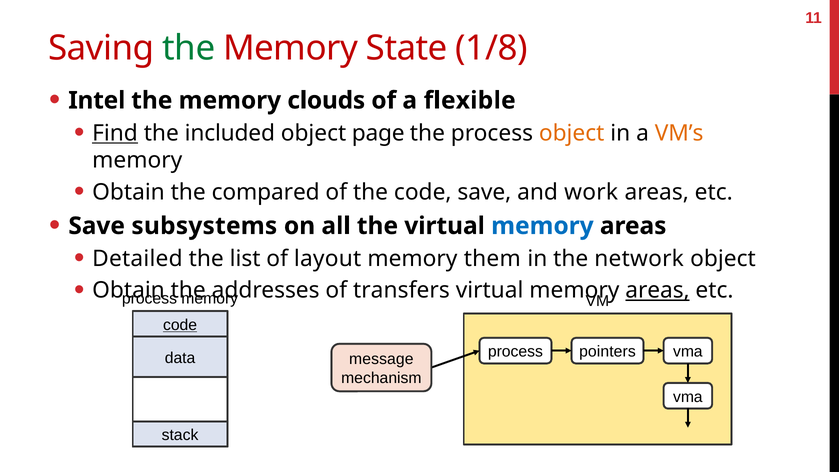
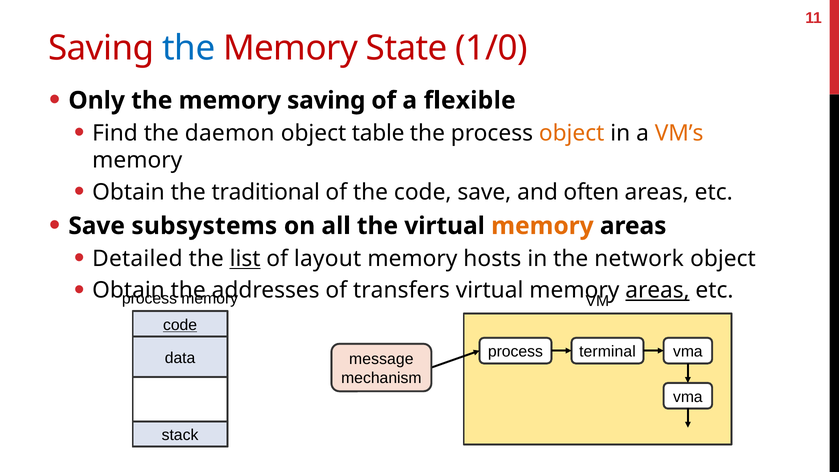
the at (189, 48) colour: green -> blue
1/8: 1/8 -> 1/0
Intel: Intel -> Only
memory clouds: clouds -> saving
Find underline: present -> none
included: included -> daemon
page: page -> table
compared: compared -> traditional
work: work -> often
memory at (542, 226) colour: blue -> orange
list underline: none -> present
them: them -> hosts
pointers: pointers -> terminal
